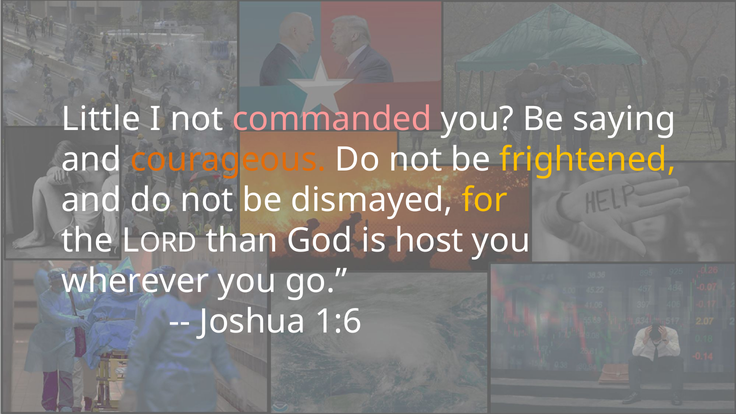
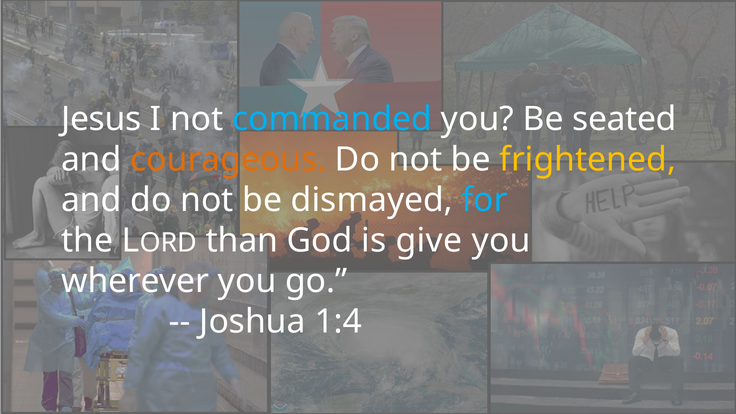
Little: Little -> Jesus
commanded colour: pink -> light blue
saying: saying -> seated
for colour: yellow -> light blue
host: host -> give
1:6: 1:6 -> 1:4
